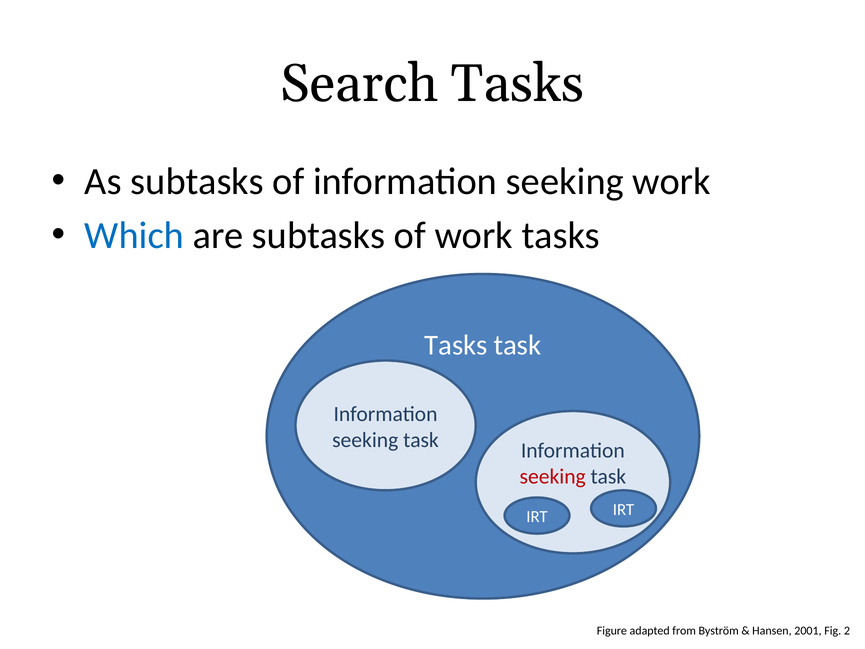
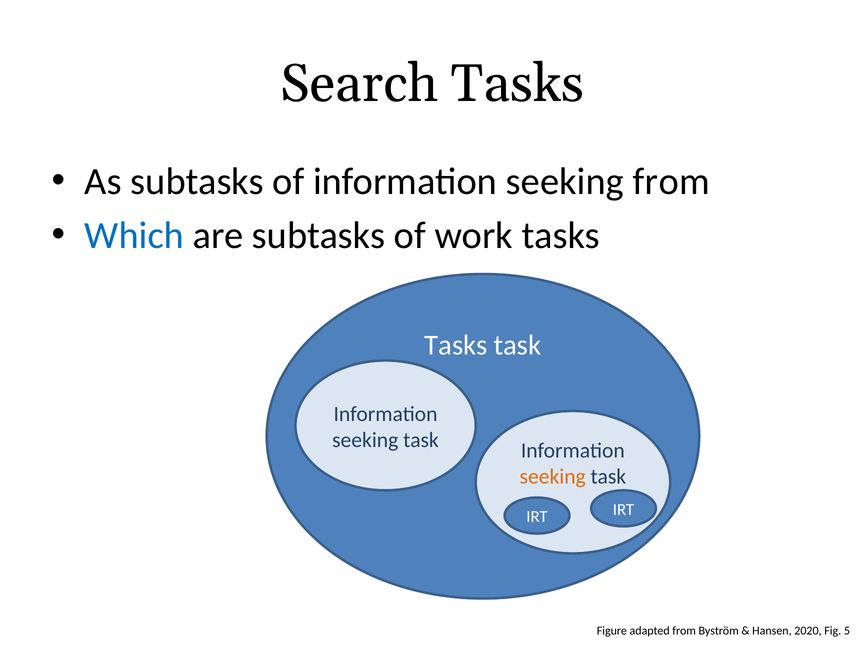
seeking work: work -> from
seeking at (553, 476) colour: red -> orange
2001: 2001 -> 2020
2: 2 -> 5
